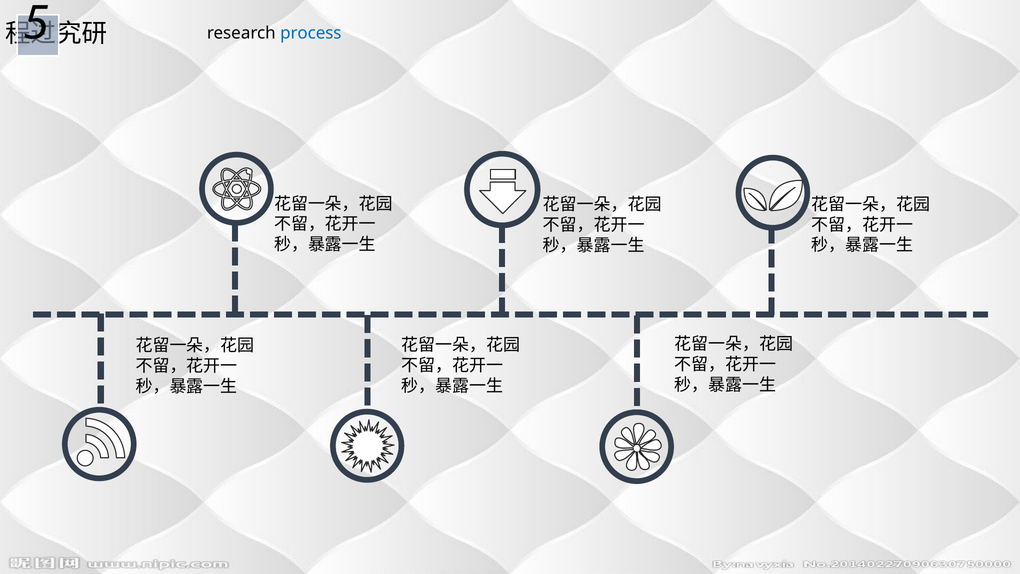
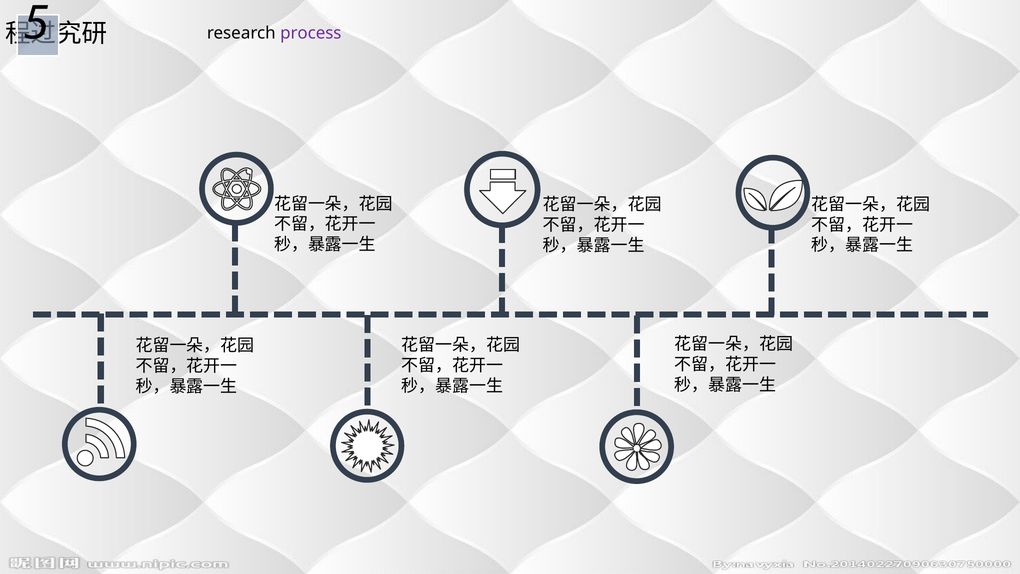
process colour: blue -> purple
